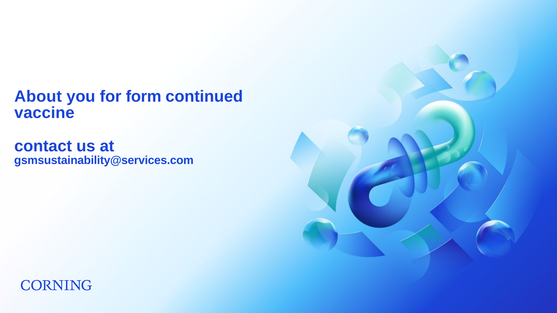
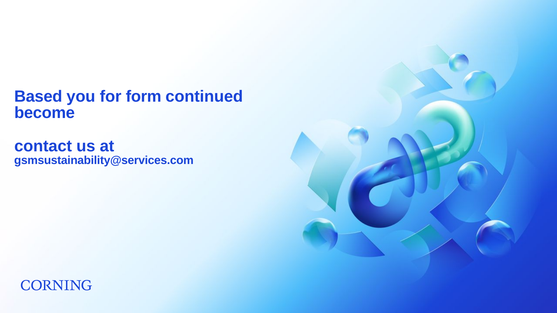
About: About -> Based
vaccine: vaccine -> become
